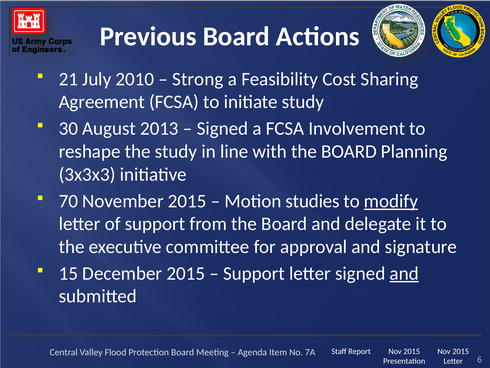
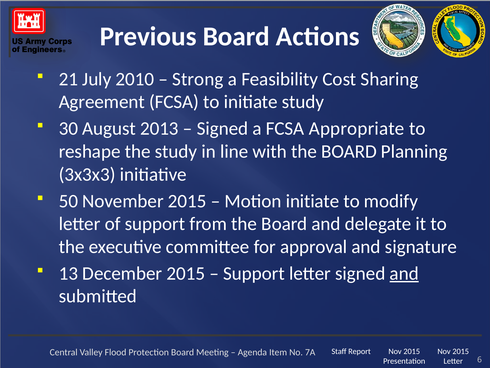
Involvement: Involvement -> Appropriate
70: 70 -> 50
Motion studies: studies -> initiate
modify underline: present -> none
15: 15 -> 13
